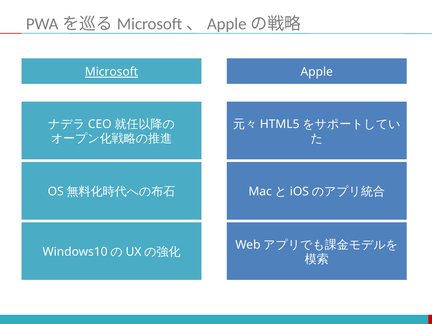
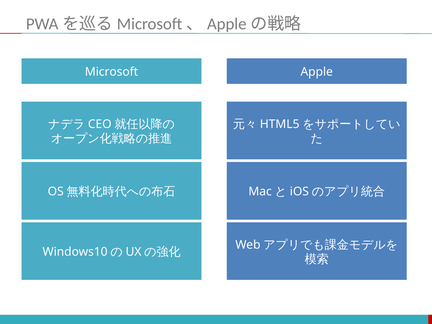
Microsoft underline: present -> none
